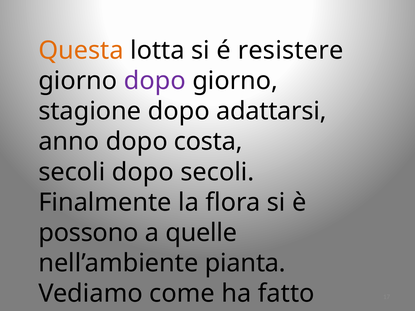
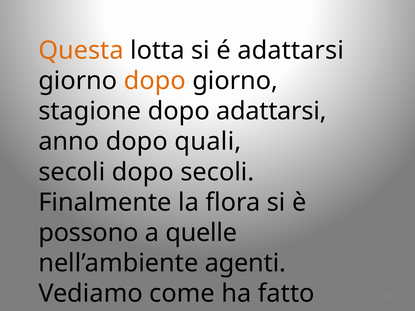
é resistere: resistere -> adattarsi
dopo at (155, 81) colour: purple -> orange
costa: costa -> quali
pianta: pianta -> agenti
